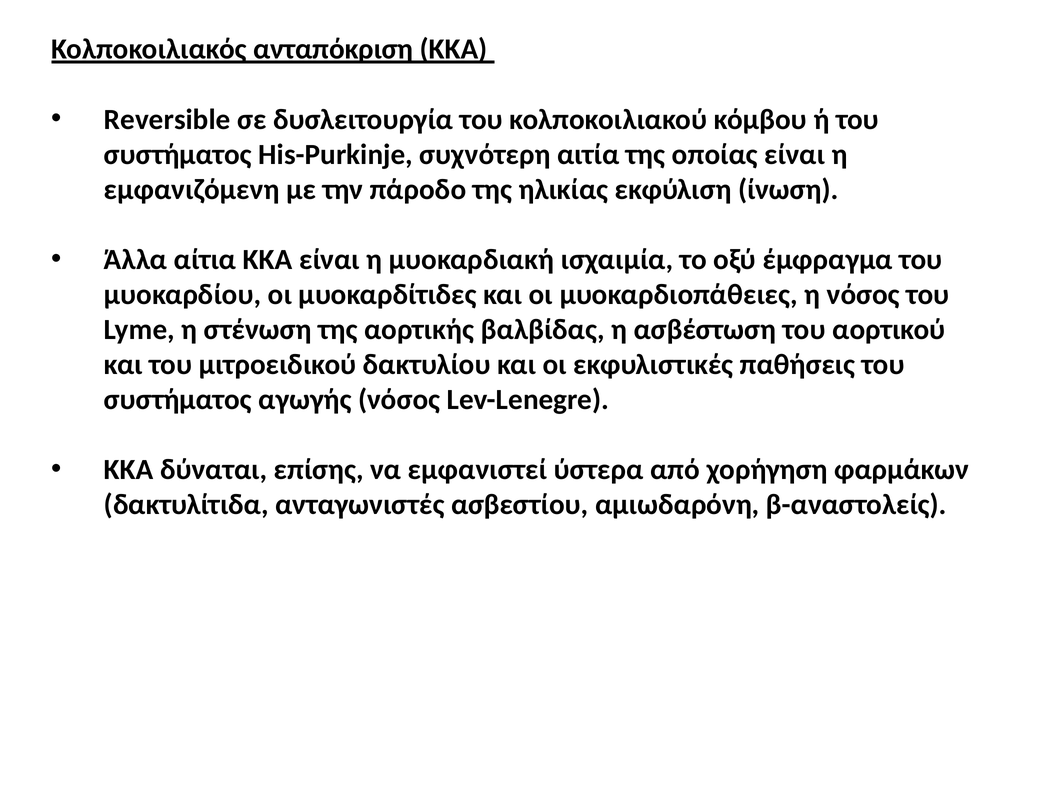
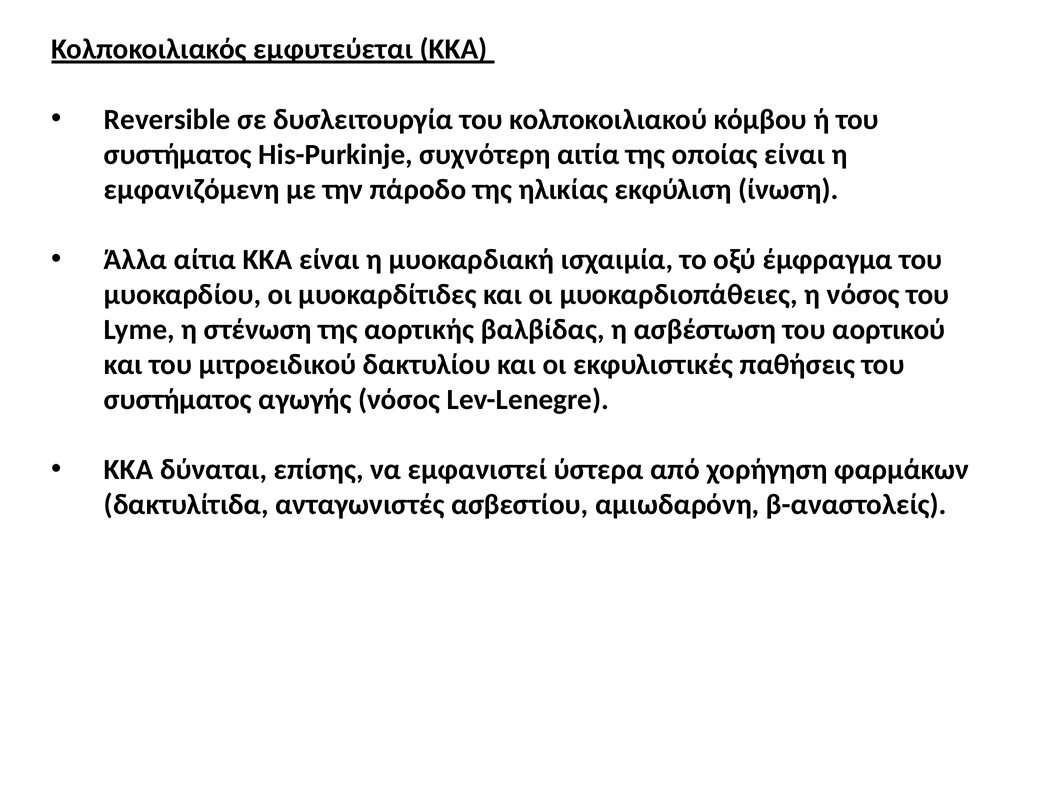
ανταπόκριση: ανταπόκριση -> εμφυτεύεται
